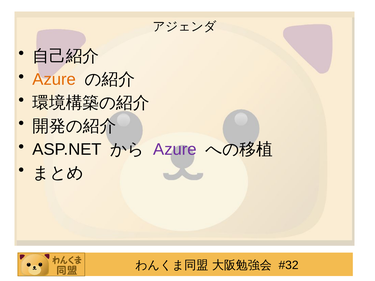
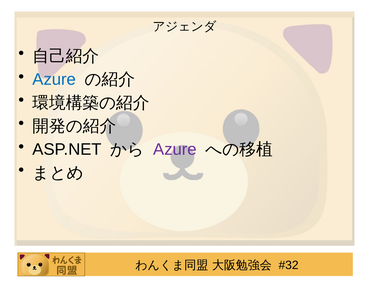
Azure at (54, 80) colour: orange -> blue
